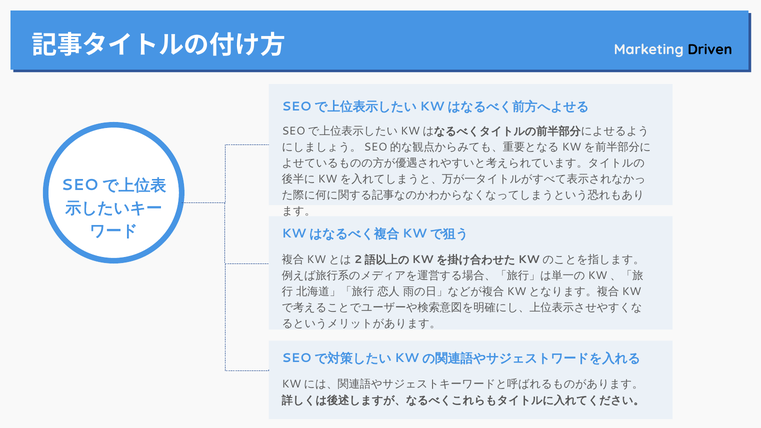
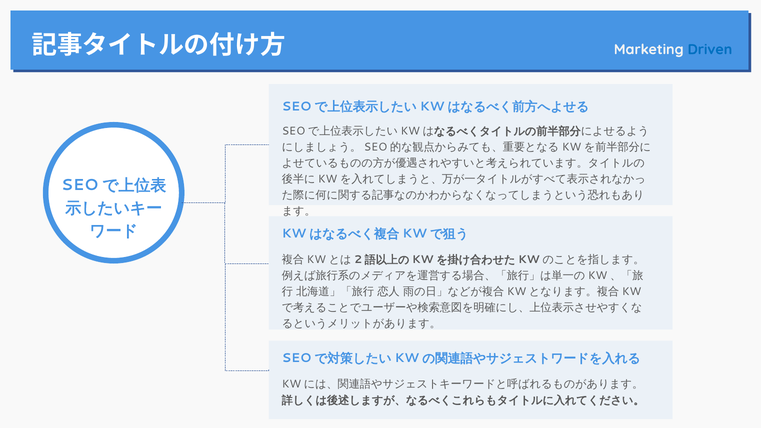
Driven colour: black -> blue
